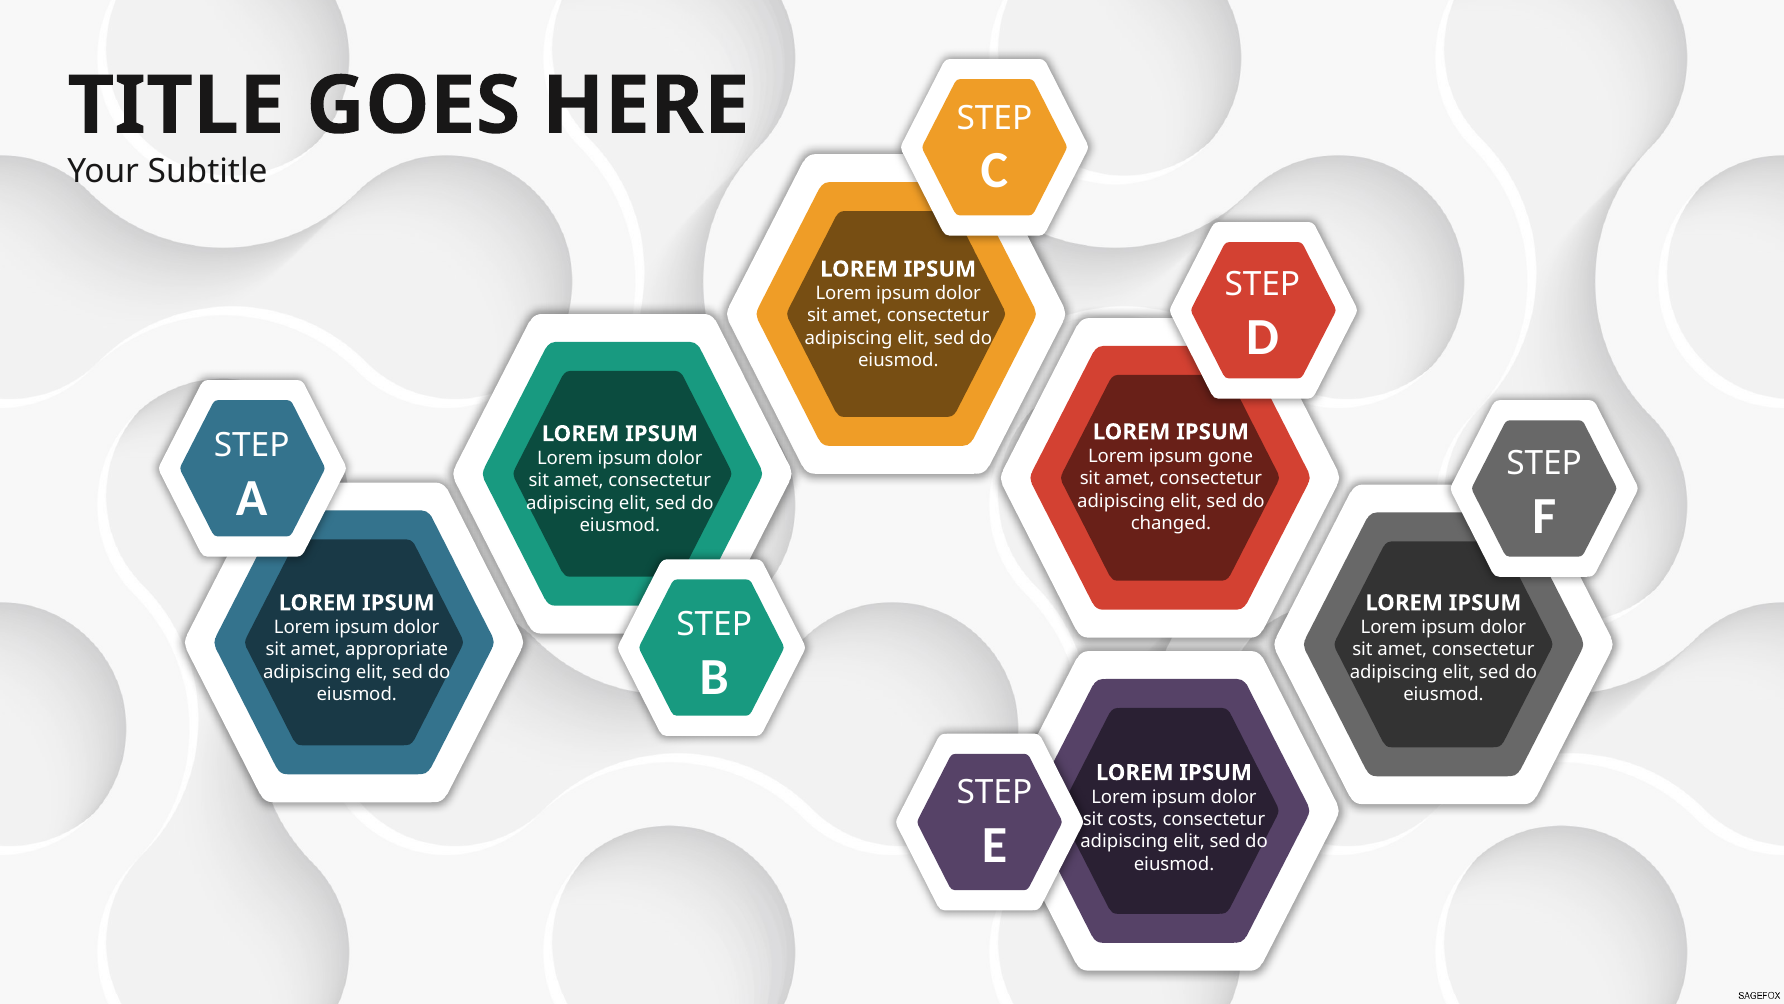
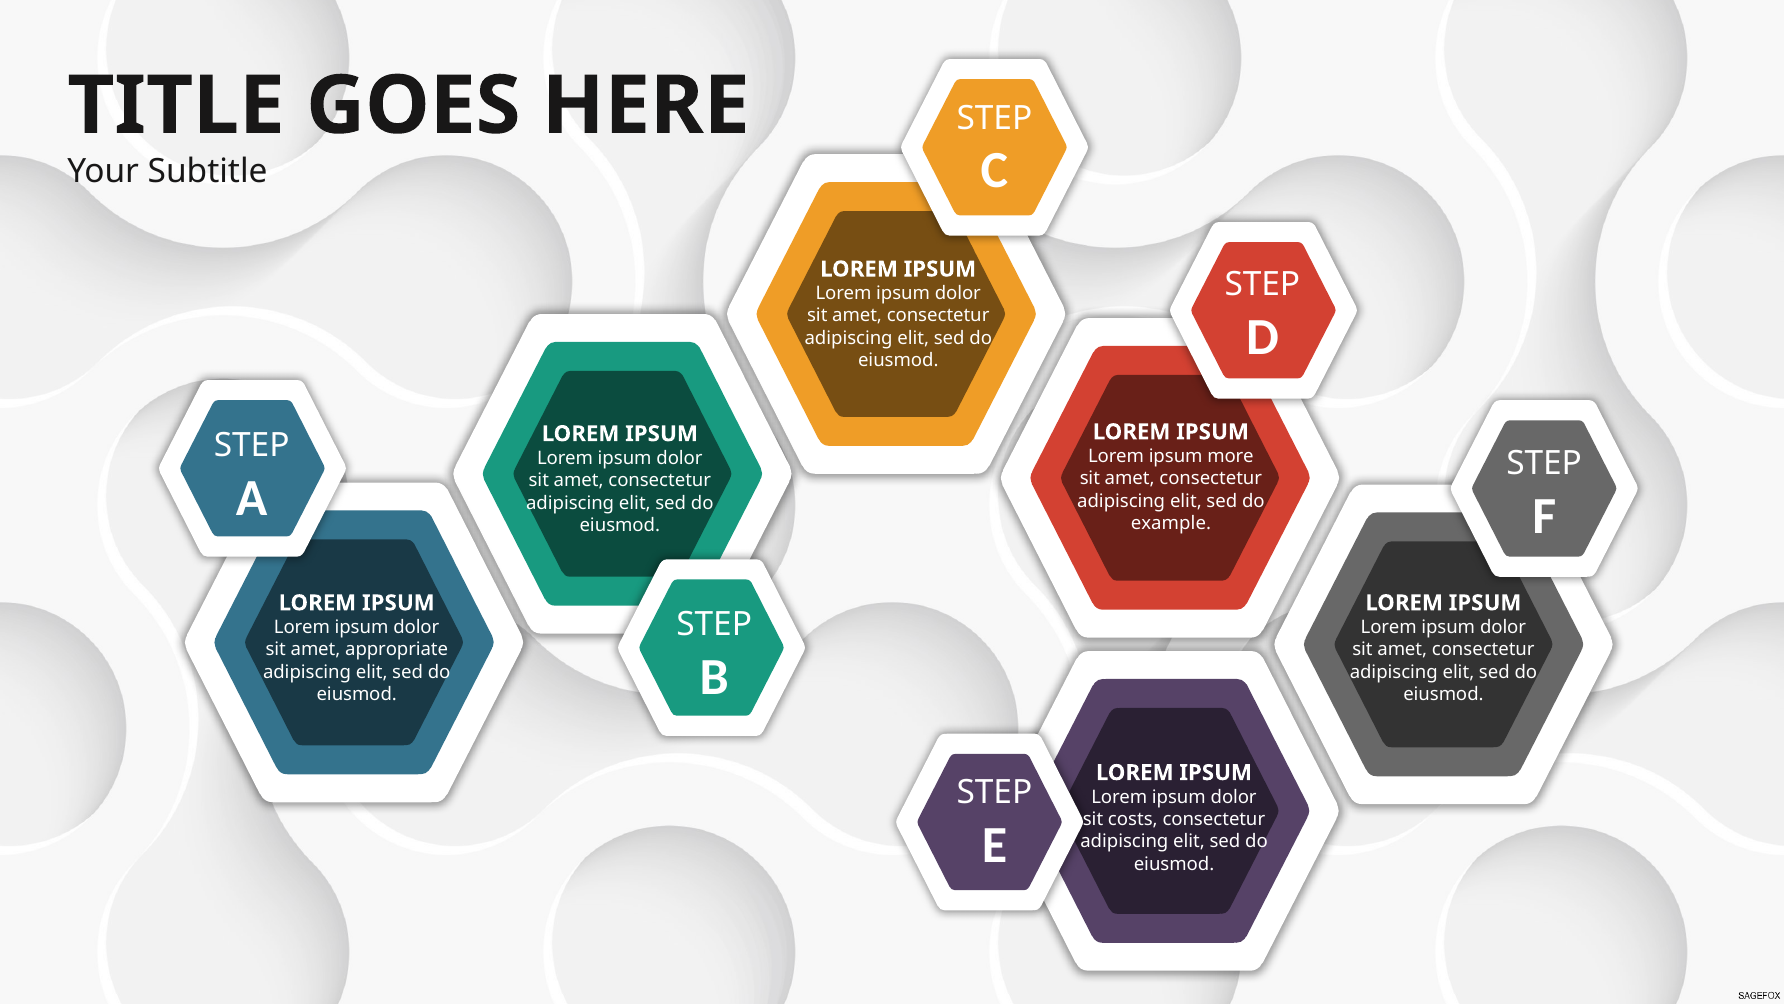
gone: gone -> more
changed: changed -> example
